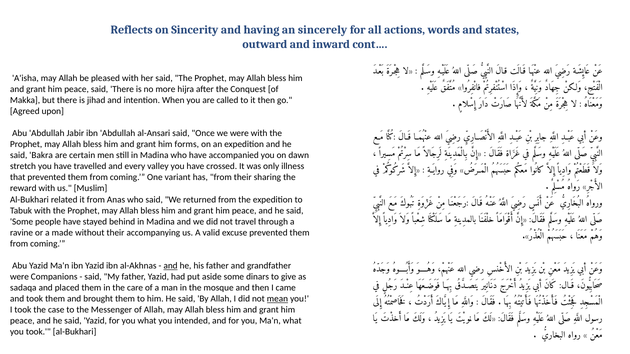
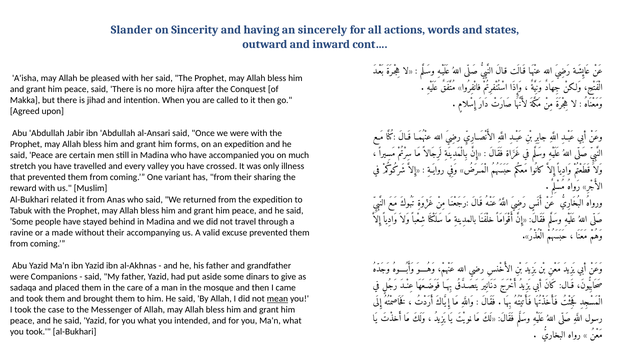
Reflects: Reflects -> Slander
said Bakra: Bakra -> Peace
dawn: dawn -> much
and at (171, 266) underline: present -> none
